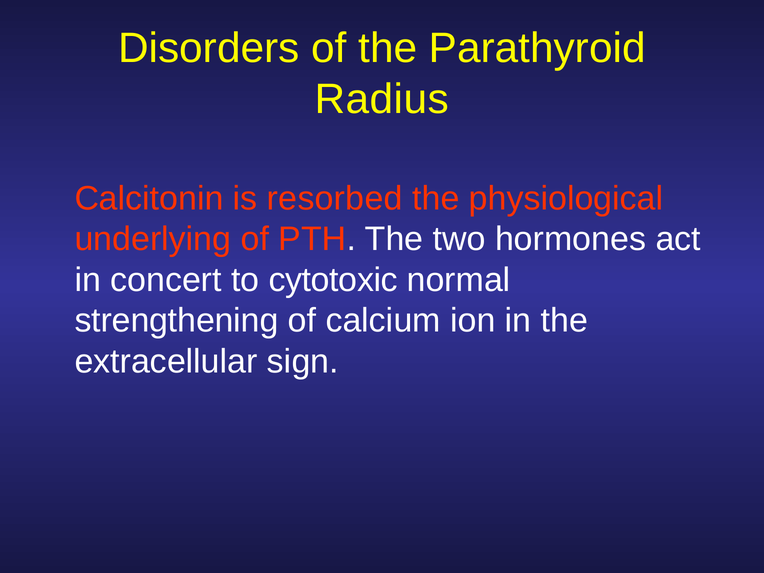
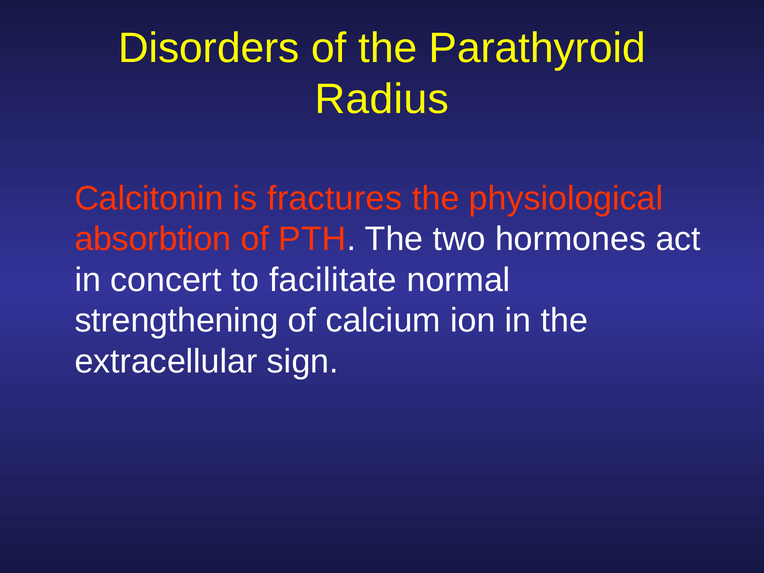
resorbed: resorbed -> fractures
underlying: underlying -> absorbtion
cytotoxic: cytotoxic -> facilitate
